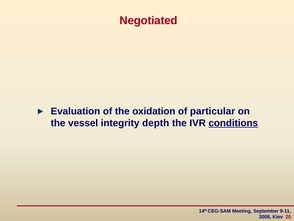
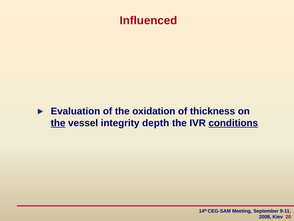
Negotiated: Negotiated -> Influenced
particular: particular -> thickness
the at (58, 123) underline: none -> present
